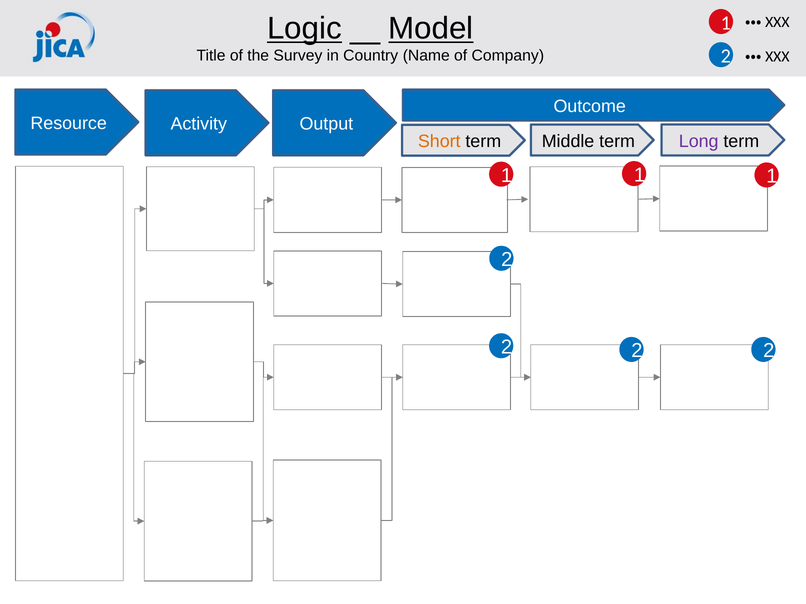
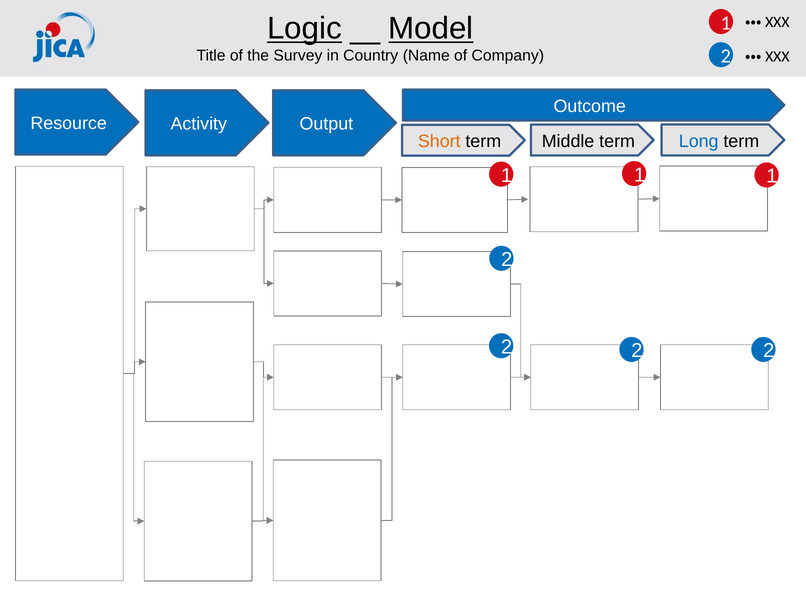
Long colour: purple -> blue
